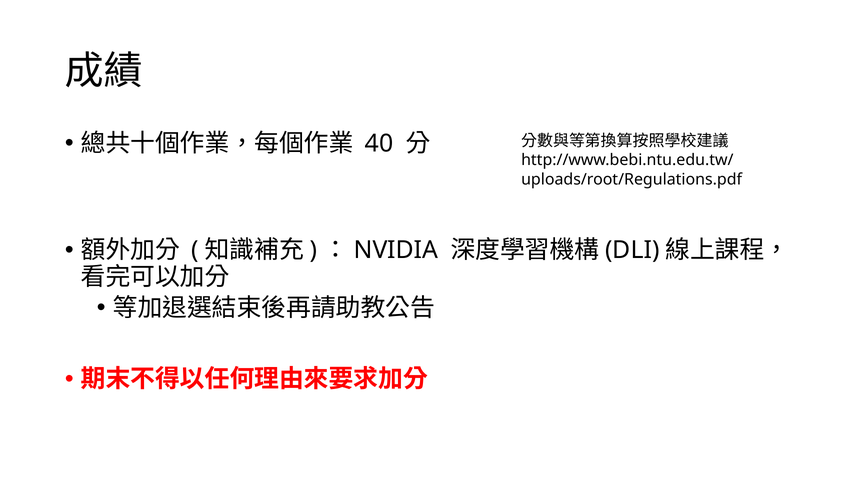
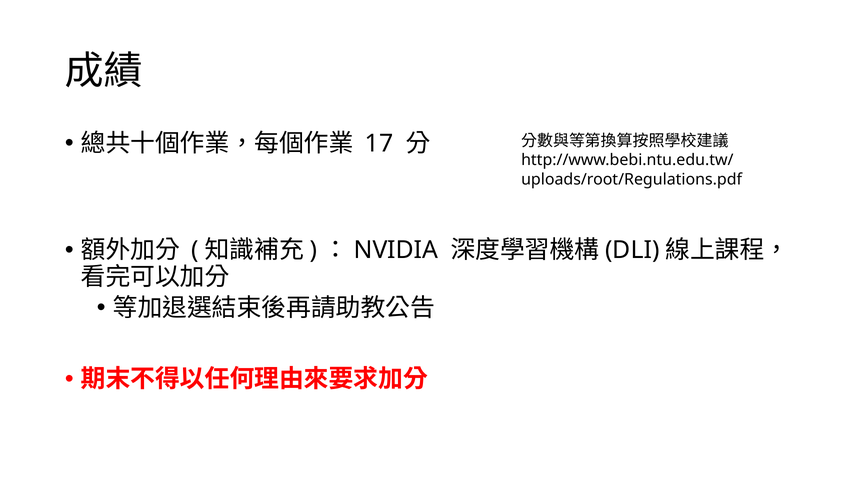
40: 40 -> 17
